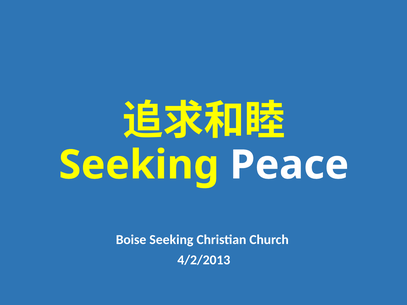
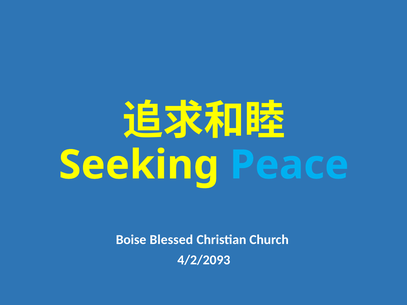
Peace colour: white -> light blue
Boise Seeking: Seeking -> Blessed
4/2/2013: 4/2/2013 -> 4/2/2093
